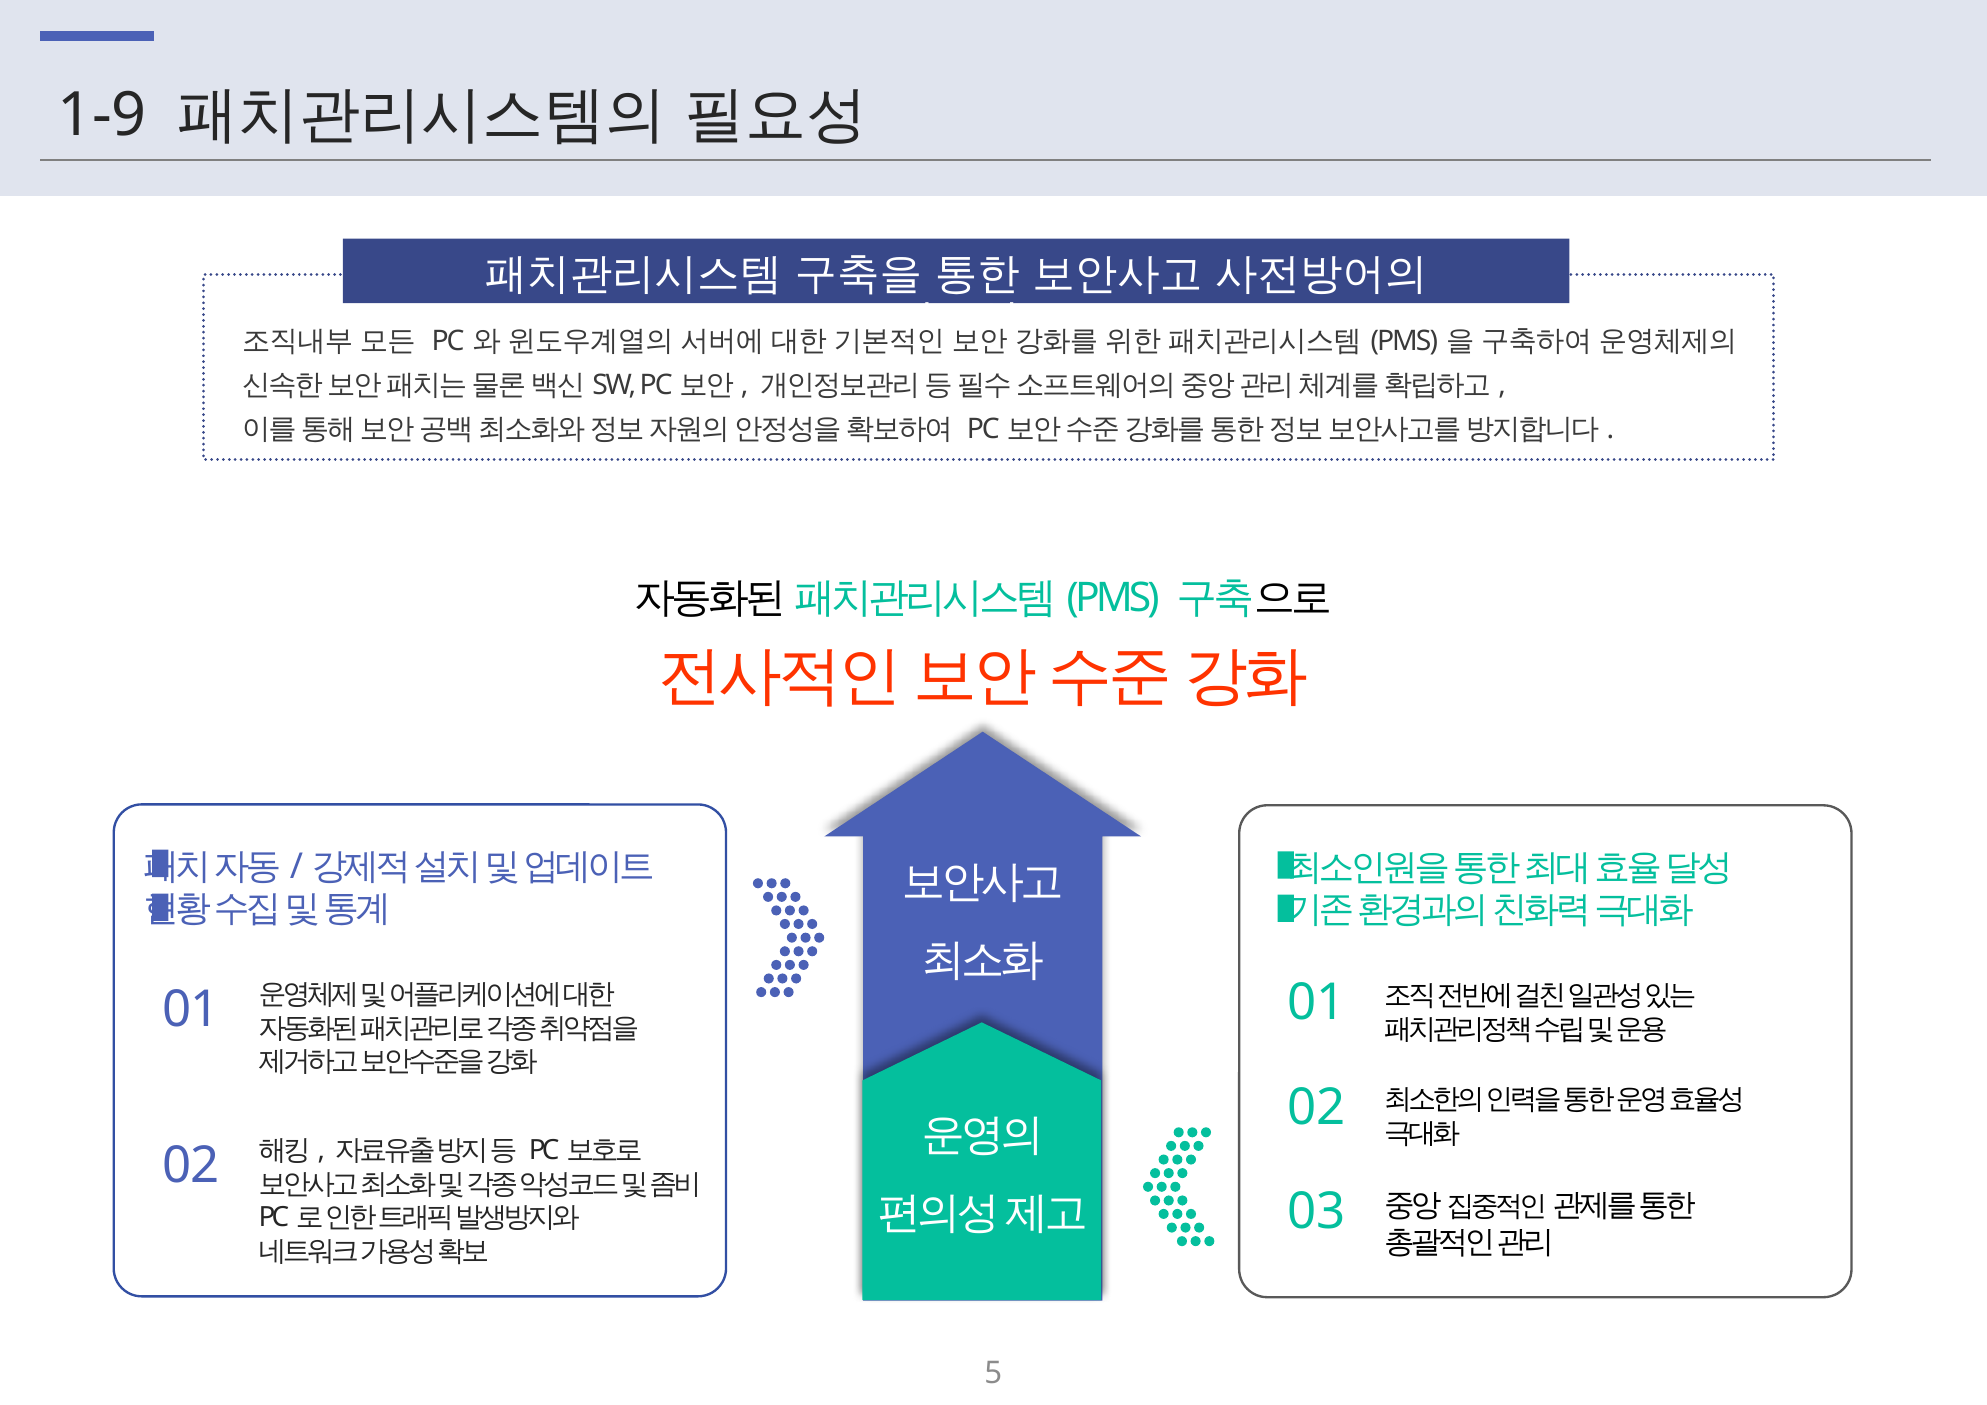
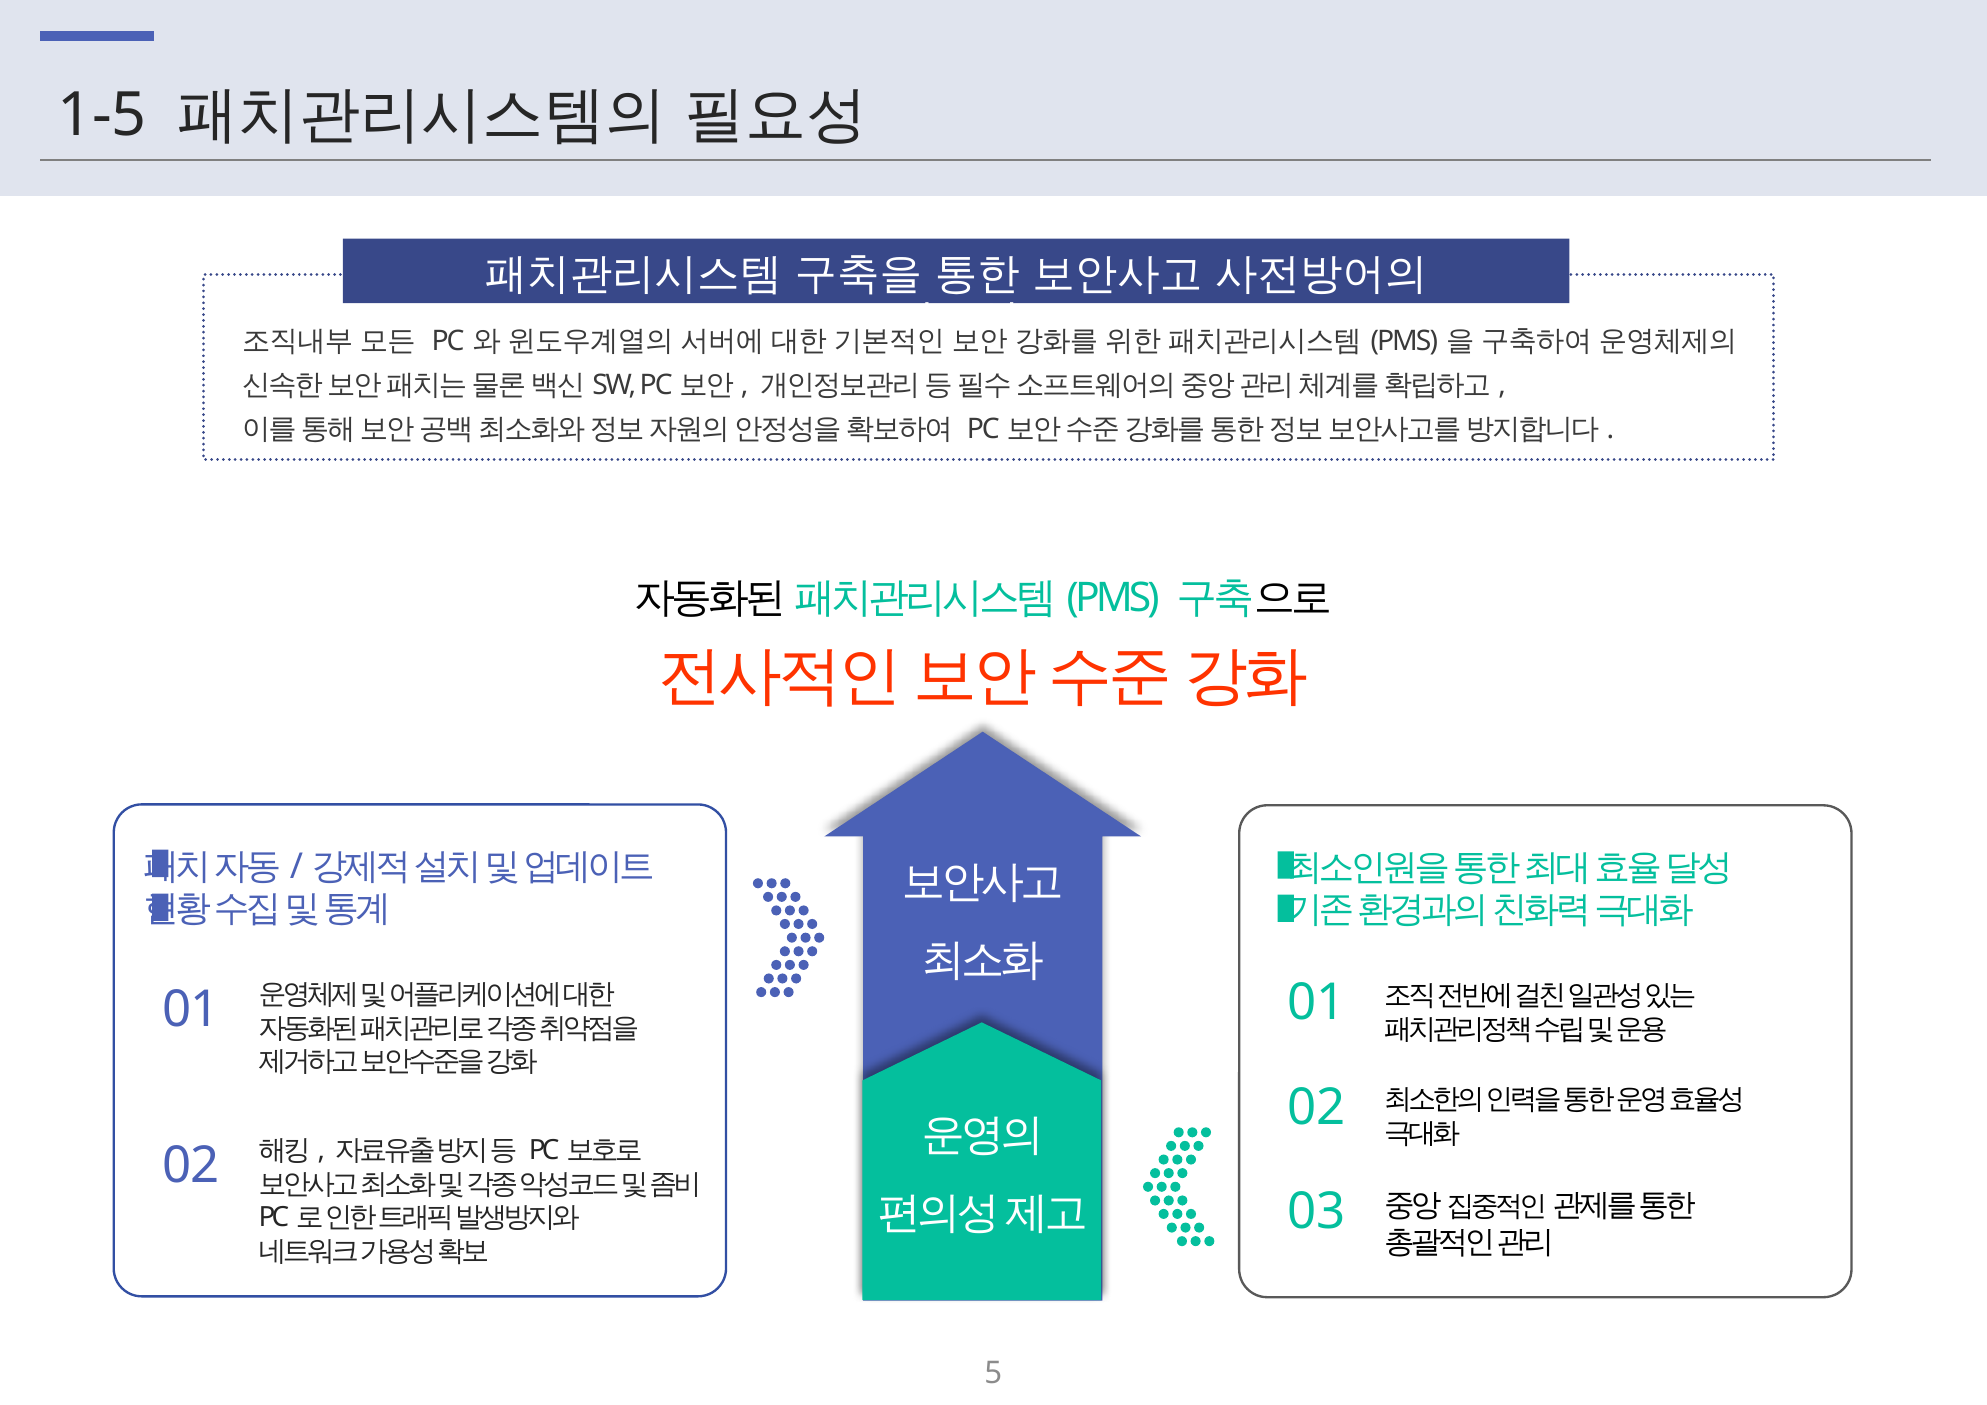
1-9: 1-9 -> 1-5
